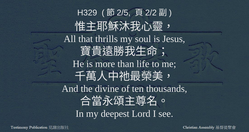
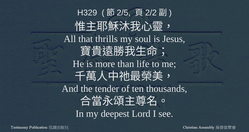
divine: divine -> tender
